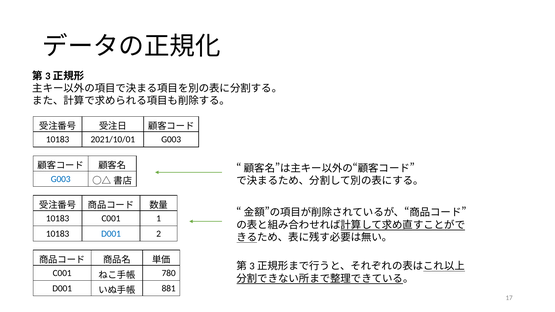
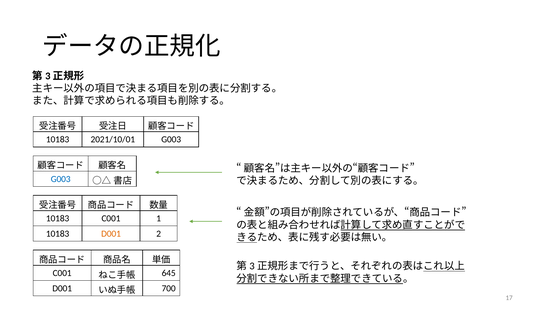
D001 at (111, 234) colour: blue -> orange
780: 780 -> 645
881: 881 -> 700
